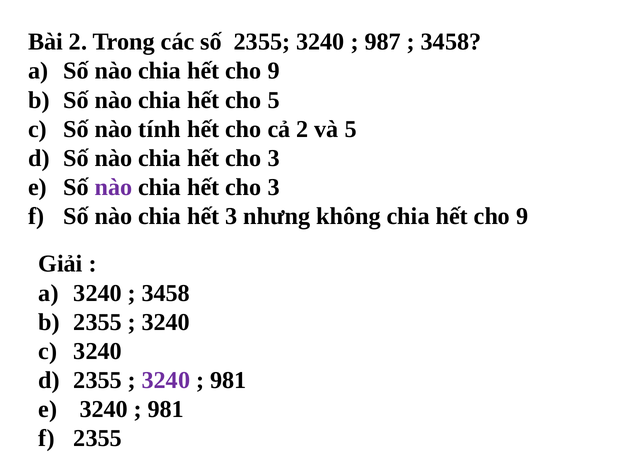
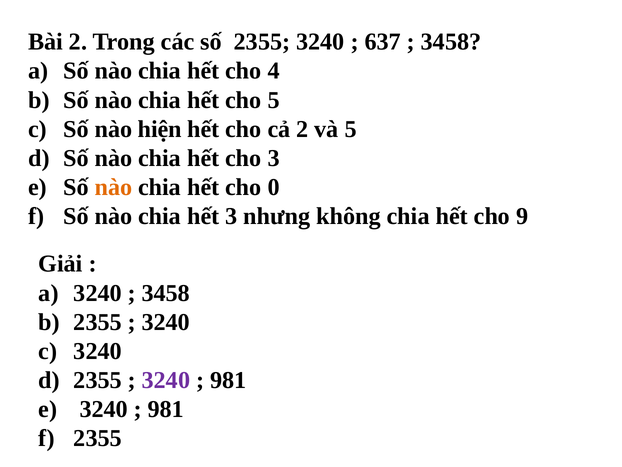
987: 987 -> 637
9 at (274, 71): 9 -> 4
tính: tính -> hiện
nào at (113, 187) colour: purple -> orange
3 at (274, 187): 3 -> 0
